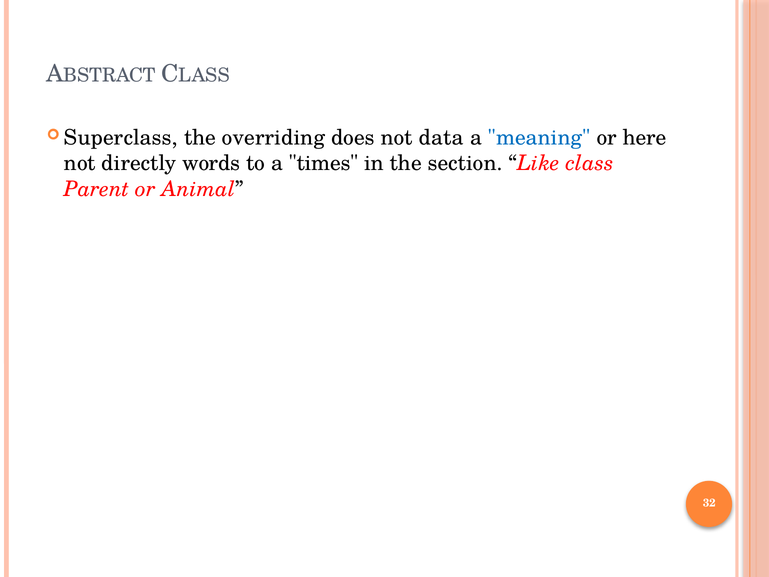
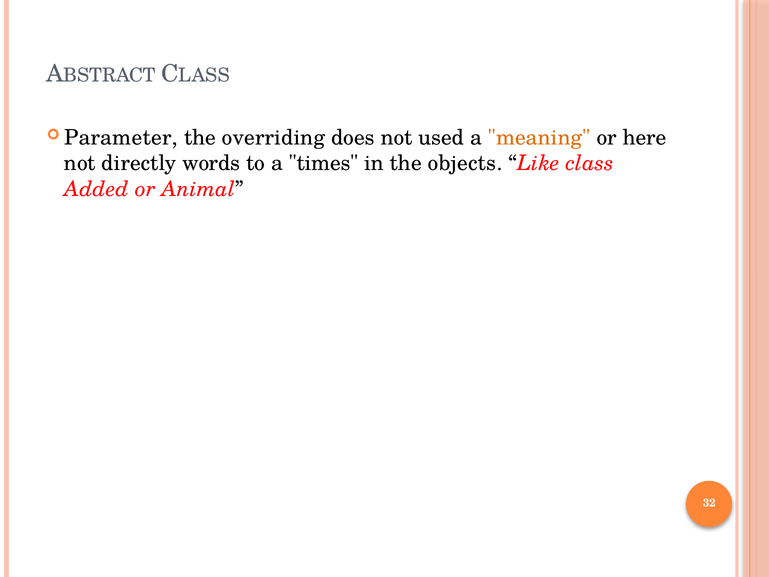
Superclass: Superclass -> Parameter
data: data -> used
meaning colour: blue -> orange
section: section -> objects
Parent: Parent -> Added
